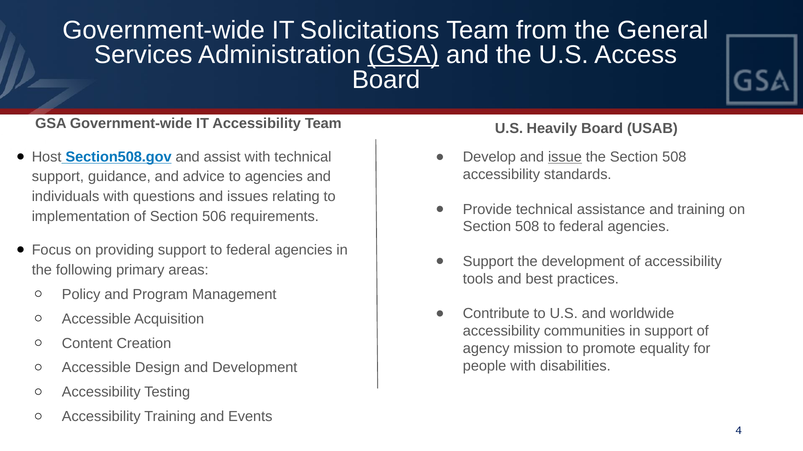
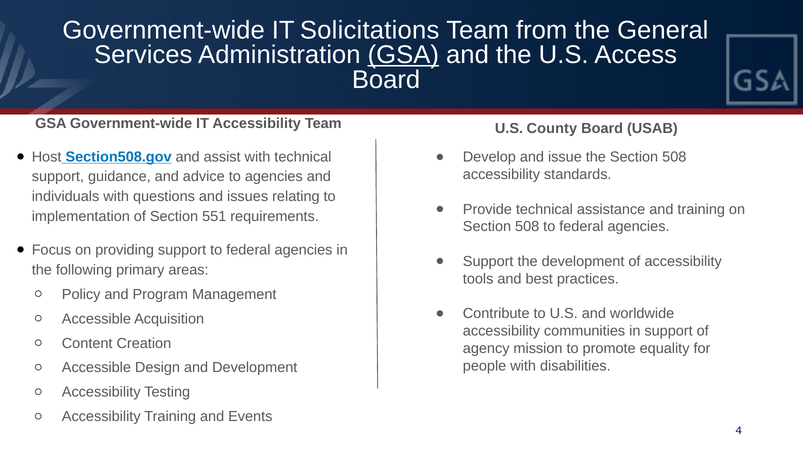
Heavily: Heavily -> County
issue underline: present -> none
506: 506 -> 551
